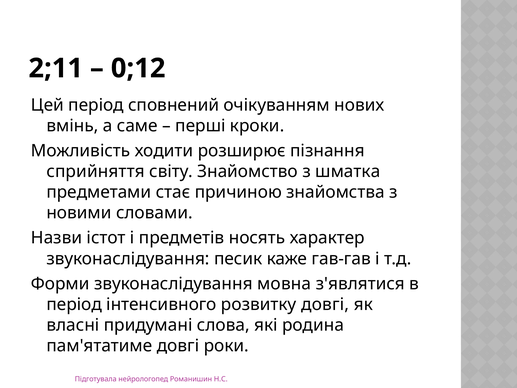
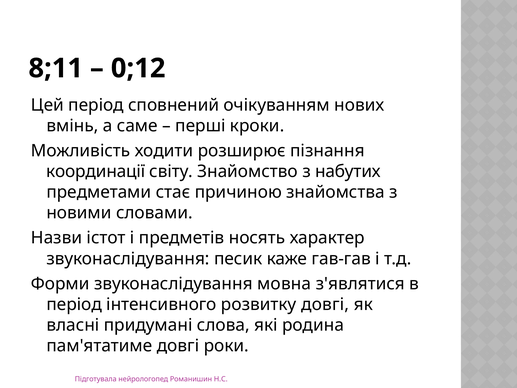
2;11: 2;11 -> 8;11
сприйняття: сприйняття -> координації
шматка: шматка -> набутих
